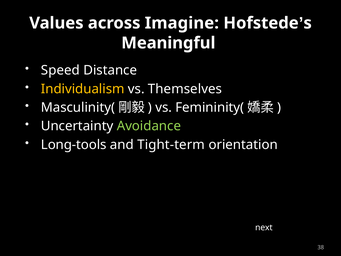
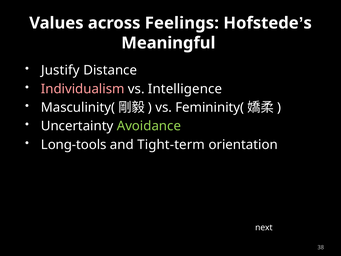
Imagine: Imagine -> Feelings
Speed: Speed -> Justify
Individualism colour: yellow -> pink
Themselves: Themselves -> Intelligence
